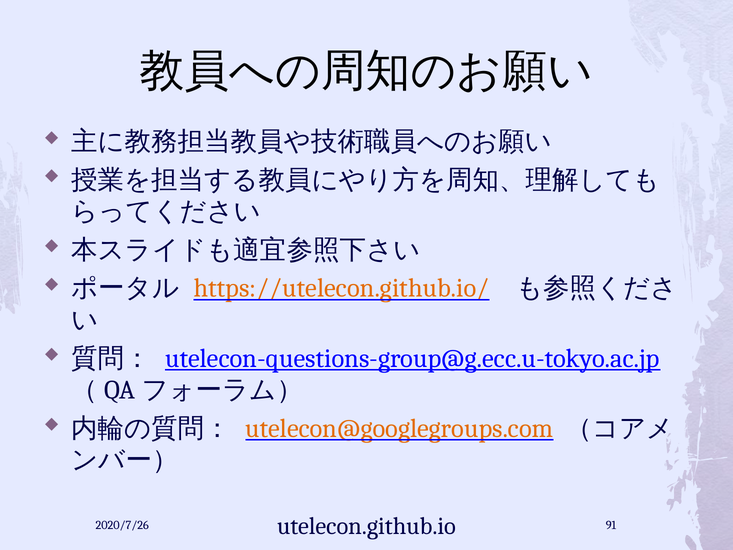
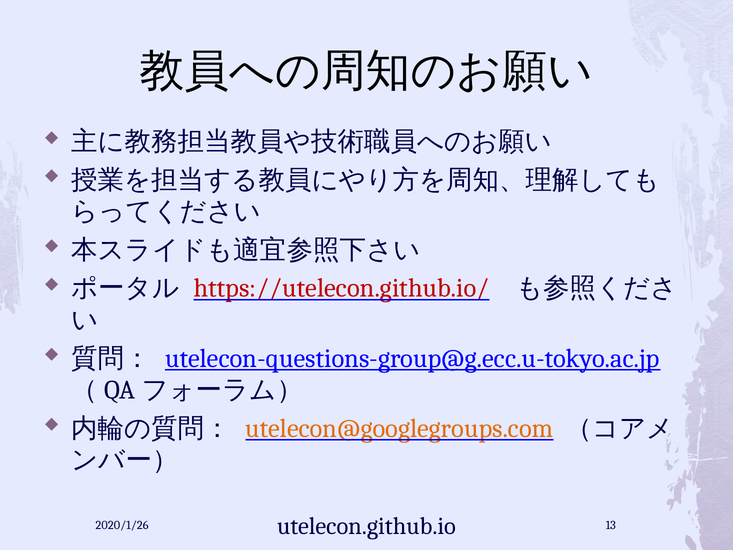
https://utelecon.github.io/ colour: orange -> red
2020/7/26: 2020/7/26 -> 2020/1/26
91: 91 -> 13
